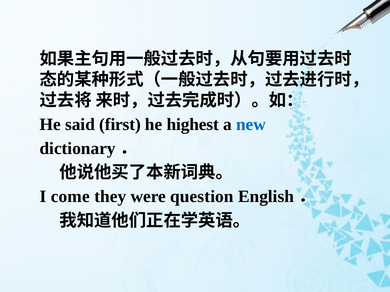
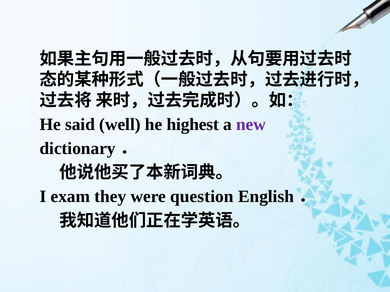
first: first -> well
new colour: blue -> purple
come: come -> exam
